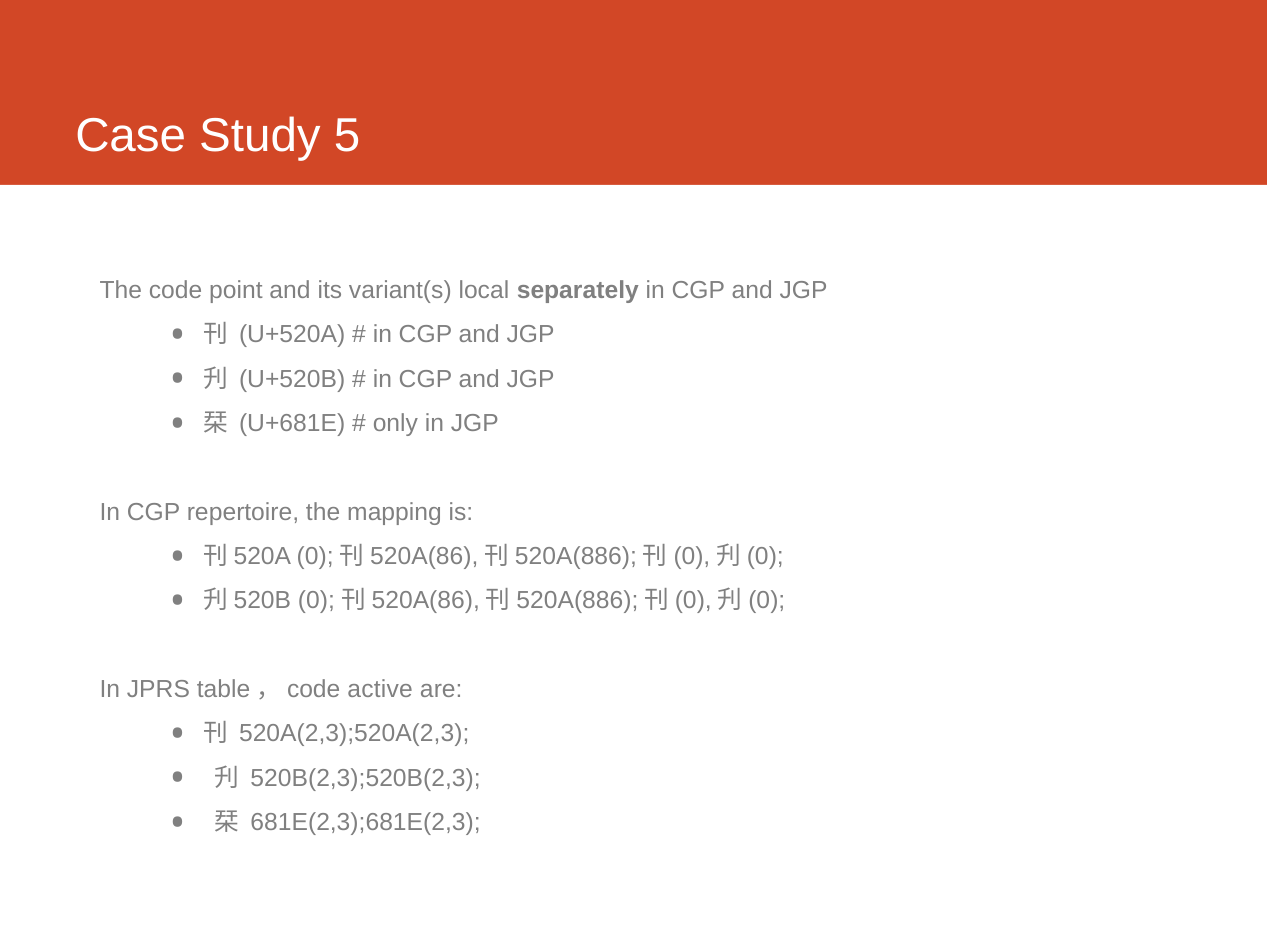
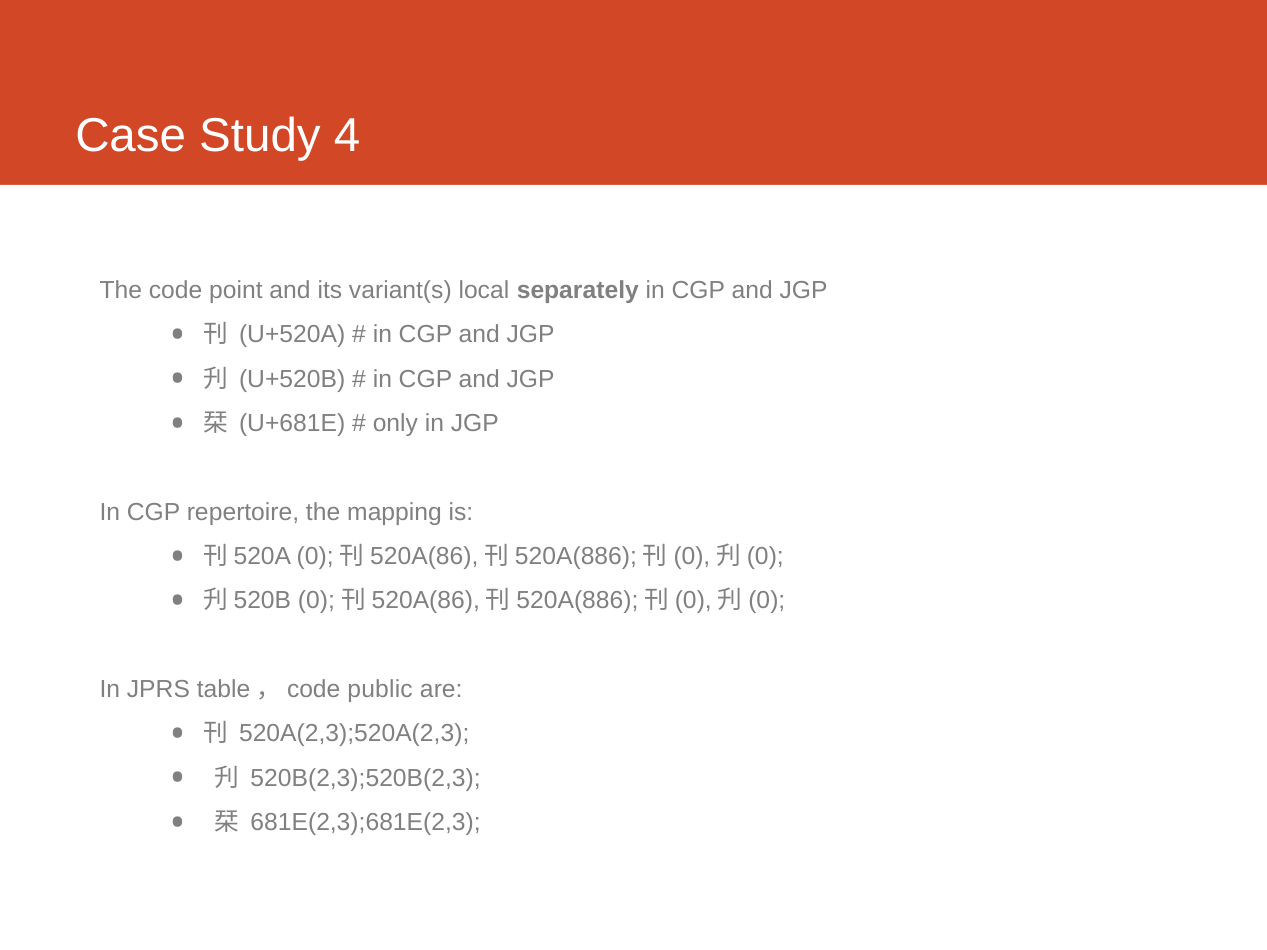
5: 5 -> 4
active: active -> public
